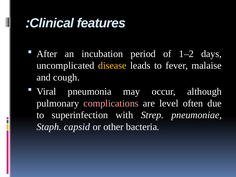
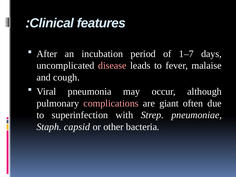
1–2: 1–2 -> 1–7
disease colour: yellow -> pink
level: level -> giant
